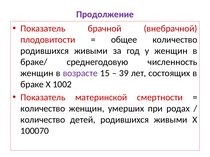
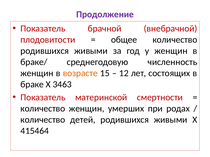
возрасте colour: purple -> orange
39: 39 -> 12
1002: 1002 -> 3463
100070: 100070 -> 415464
